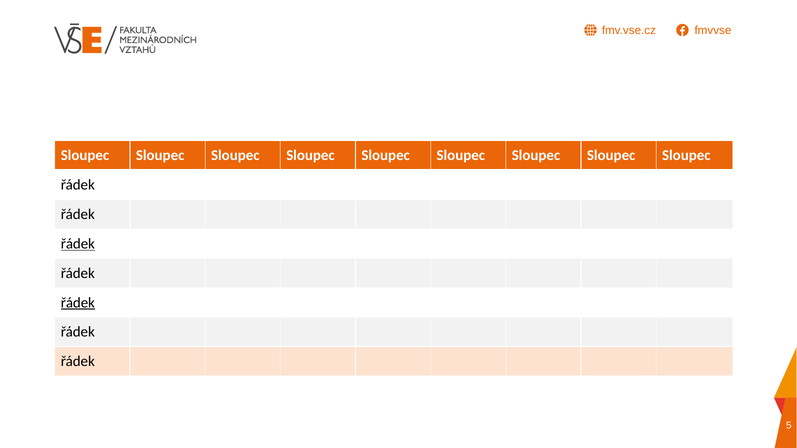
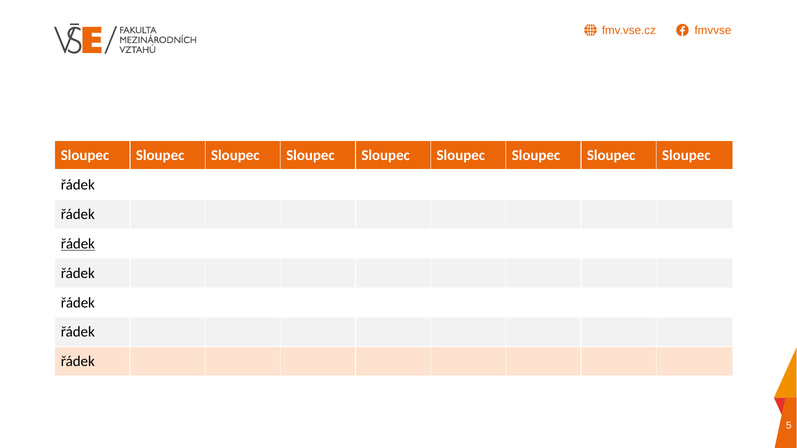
řádek at (78, 303) underline: present -> none
